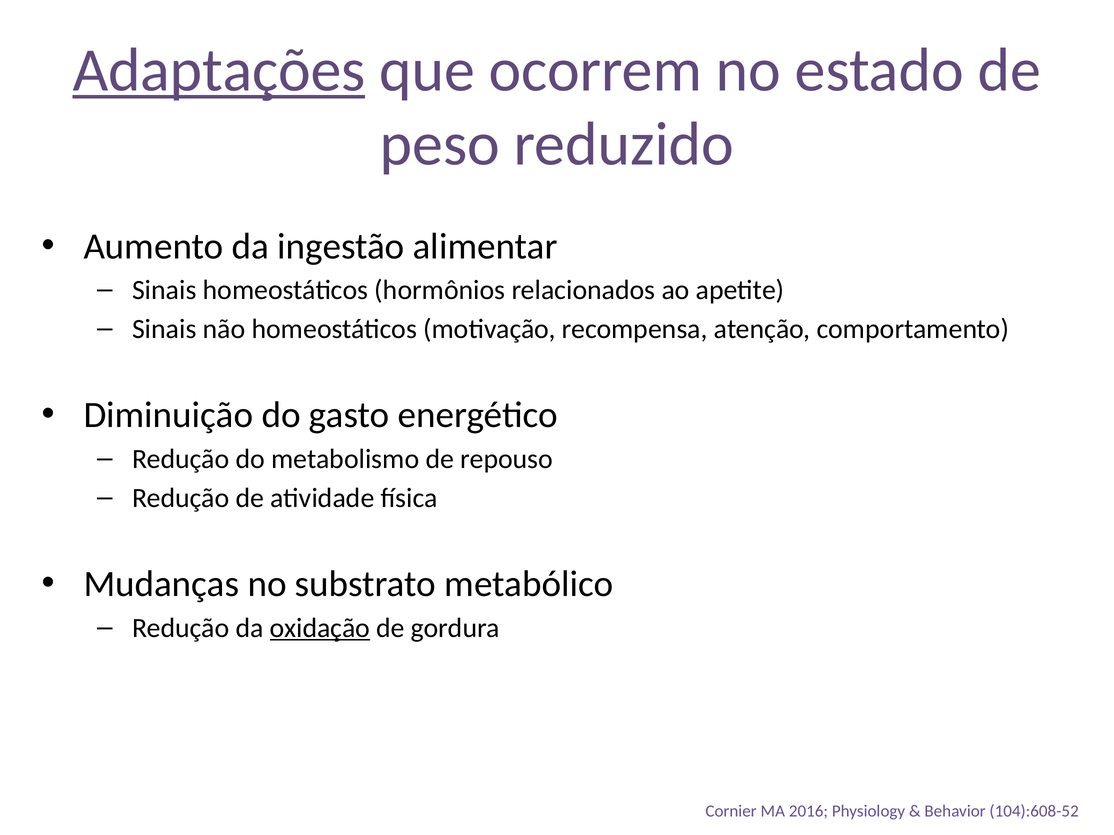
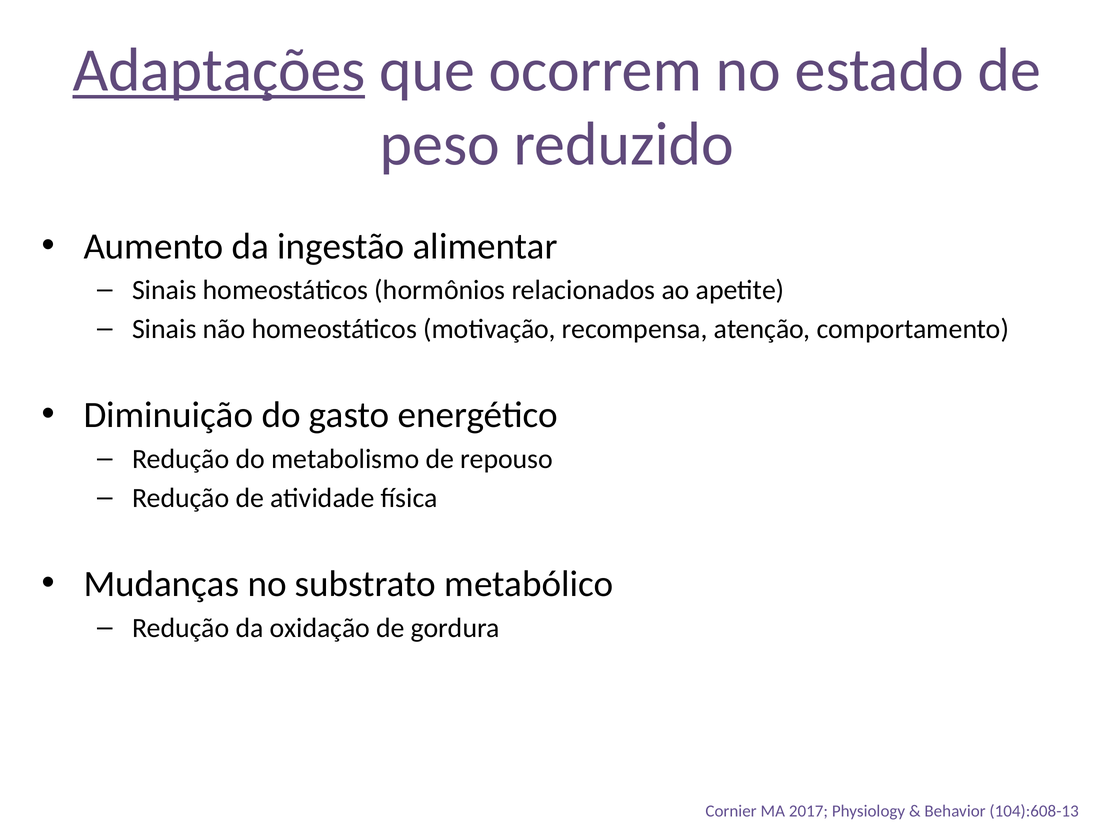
oxidação underline: present -> none
2016: 2016 -> 2017
104):608-52: 104):608-52 -> 104):608-13
